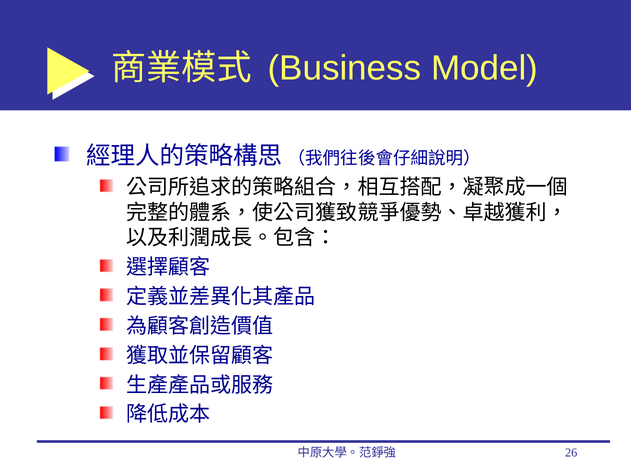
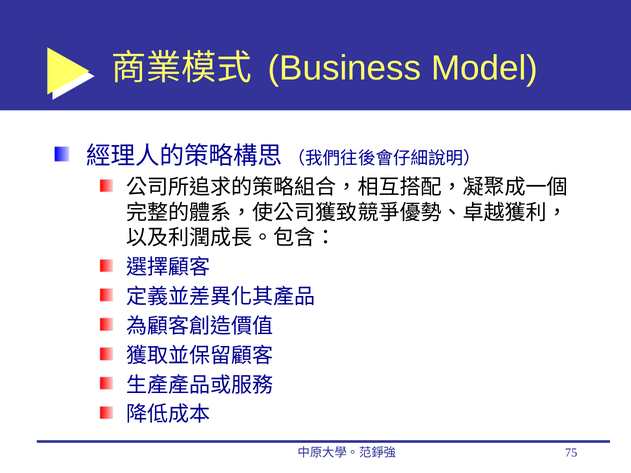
26: 26 -> 75
